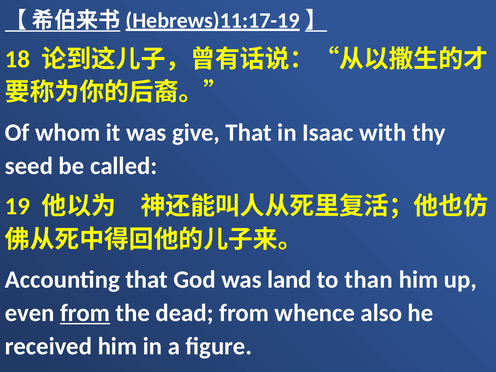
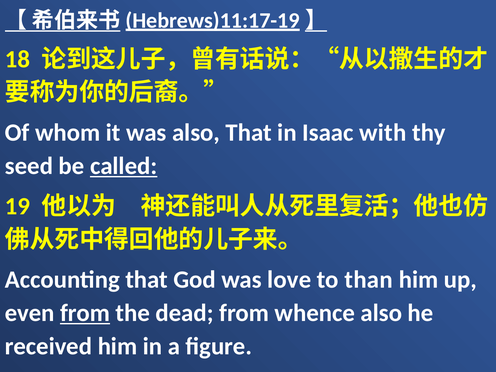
was give: give -> also
called underline: none -> present
land: land -> love
